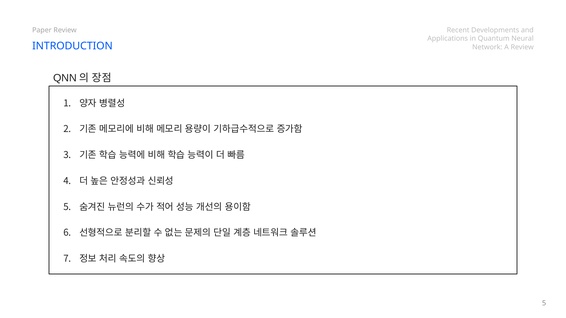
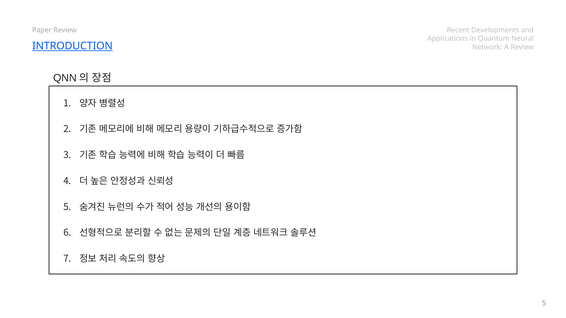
INTRODUCTION underline: none -> present
